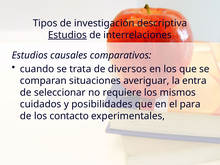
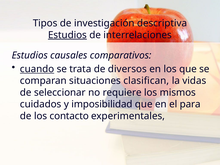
cuando underline: none -> present
averiguar: averiguar -> clasifican
entra: entra -> vidas
posibilidades: posibilidades -> imposibilidad
